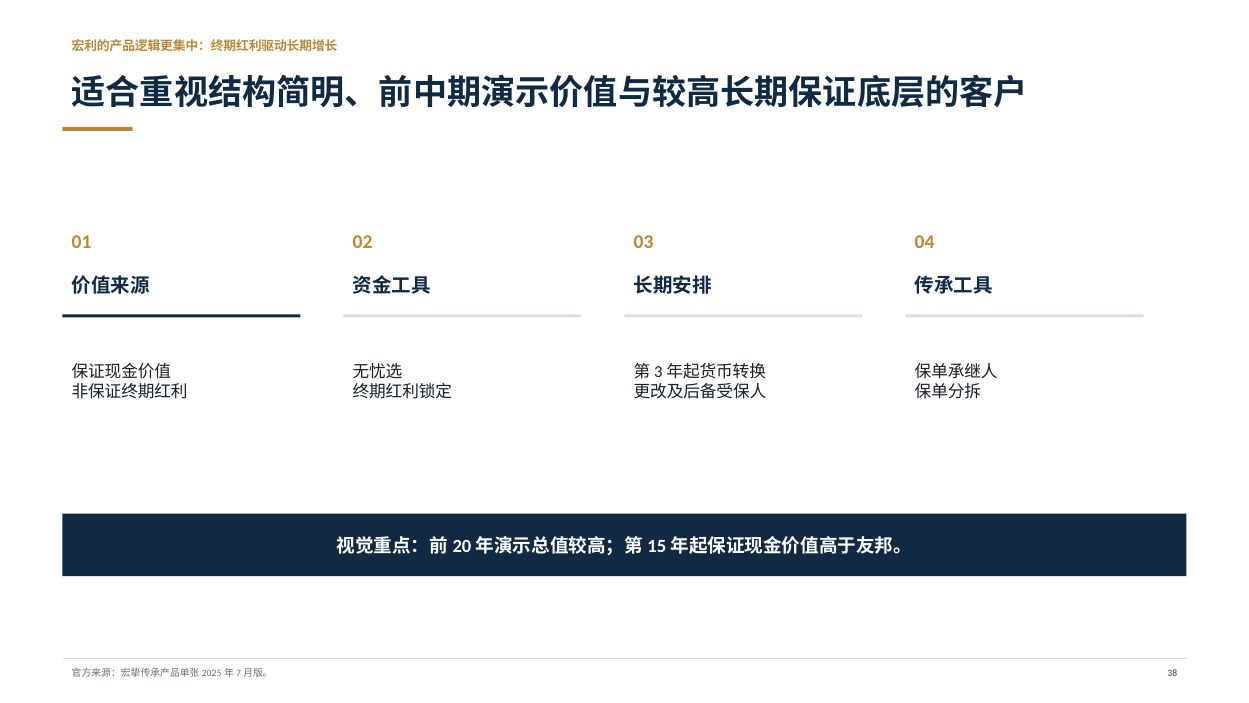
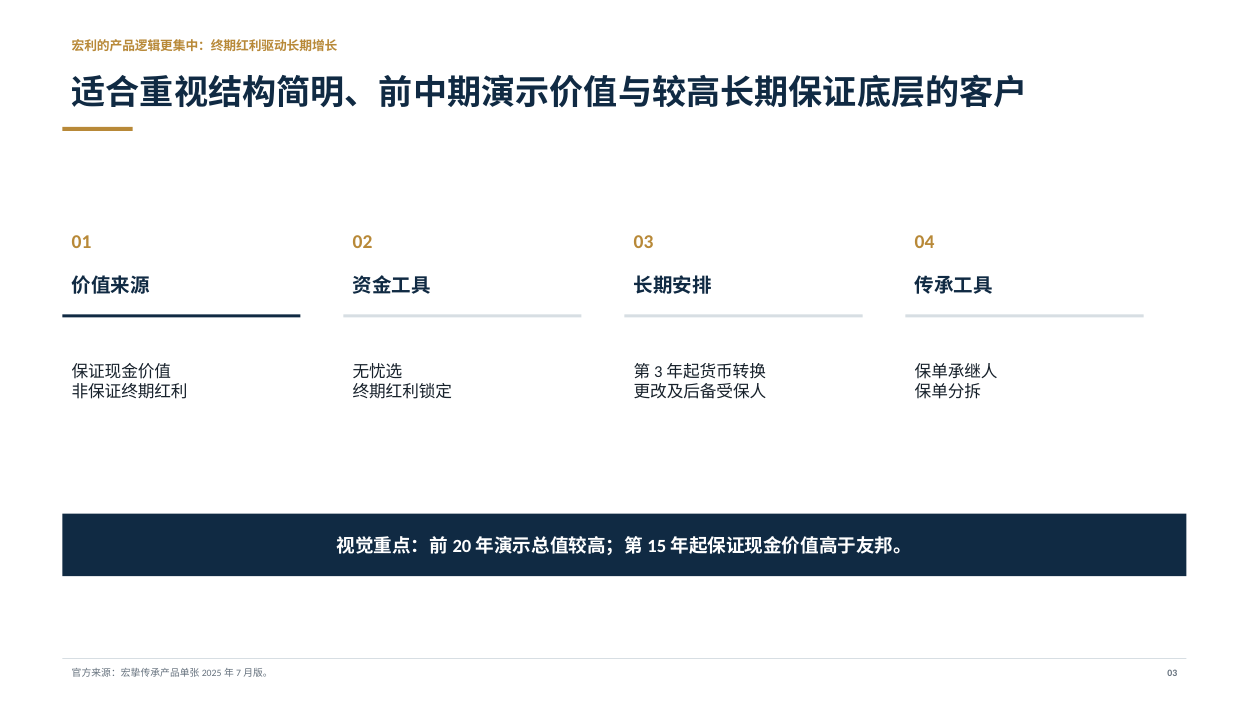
38 at (1172, 673): 38 -> 03
